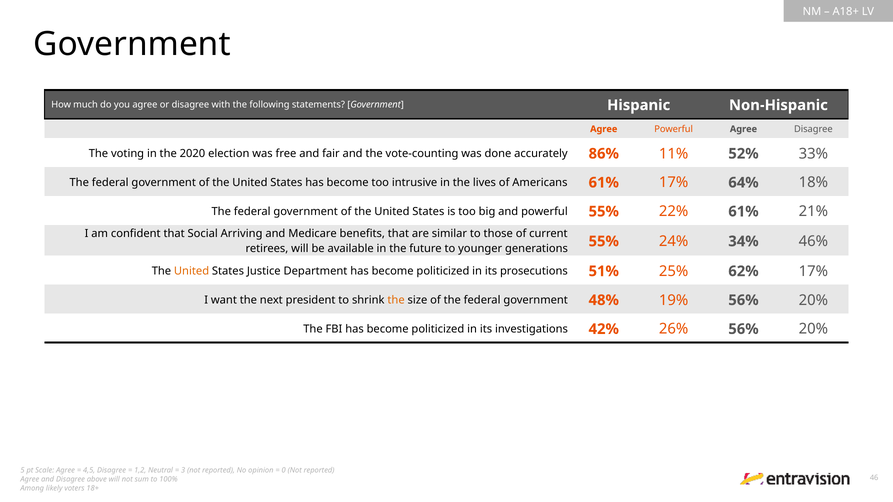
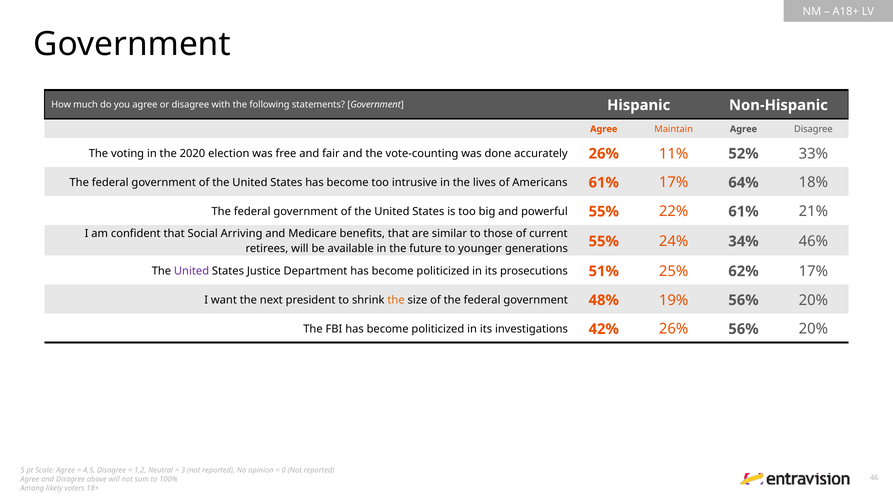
Agree Powerful: Powerful -> Maintain
accurately 86%: 86% -> 26%
United at (192, 271) colour: orange -> purple
